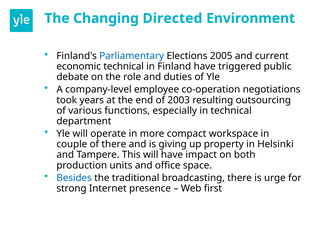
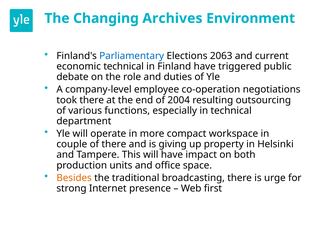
Directed: Directed -> Archives
2005: 2005 -> 2063
took years: years -> there
2003: 2003 -> 2004
Besides colour: blue -> orange
